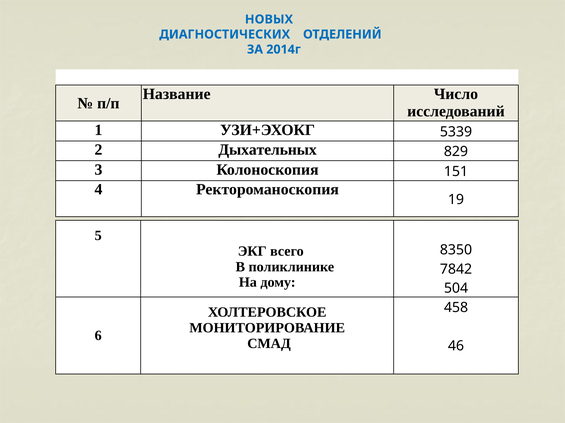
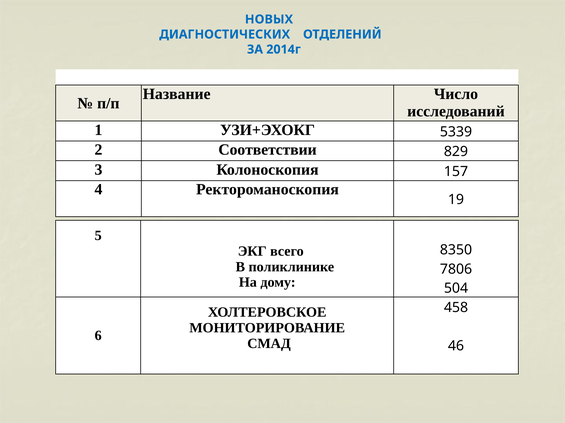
Дыхательных: Дыхательных -> Соответствии
151: 151 -> 157
7842: 7842 -> 7806
